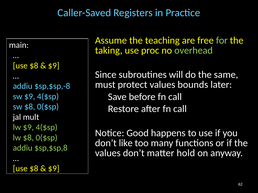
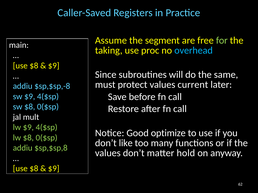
teaching: teaching -> segment
overhead colour: light green -> light blue
bounds: bounds -> current
happens: happens -> optimize
